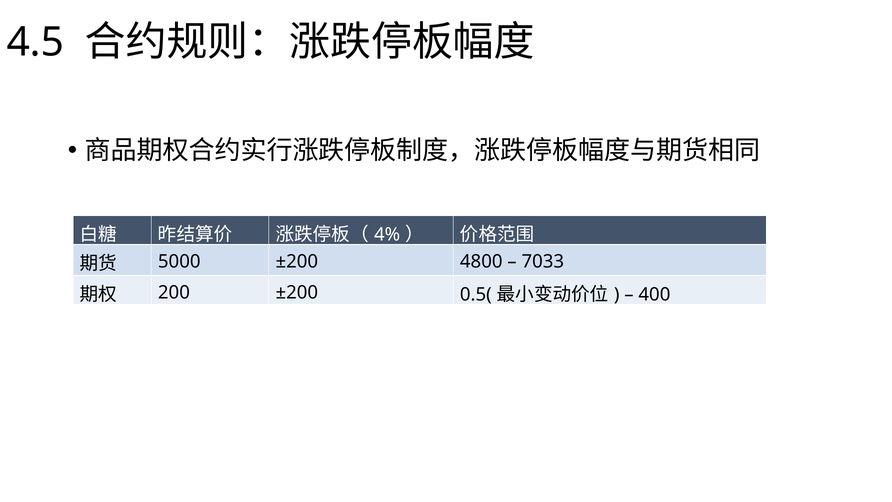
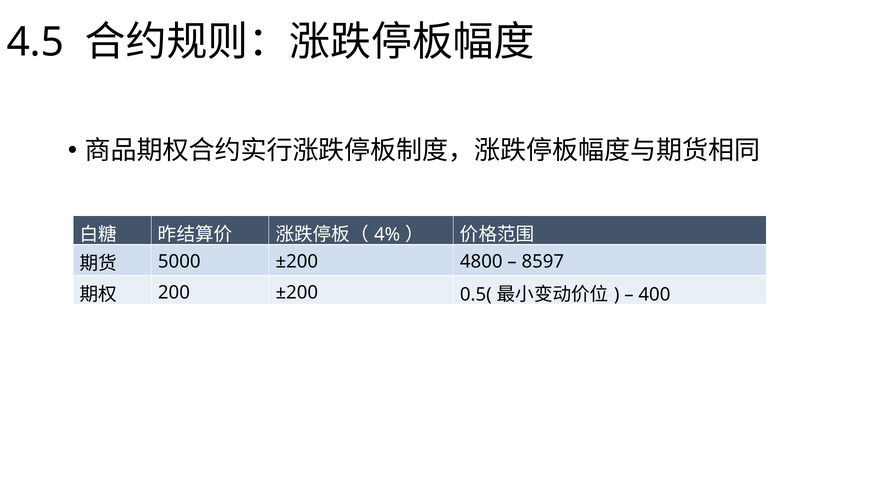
7033: 7033 -> 8597
